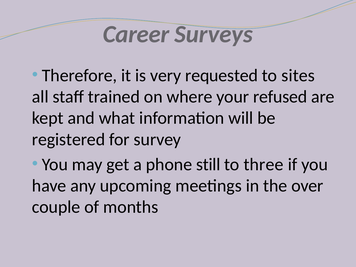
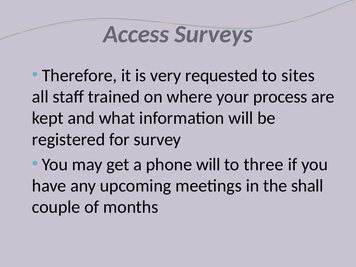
Career: Career -> Access
refused: refused -> process
phone still: still -> will
over: over -> shall
